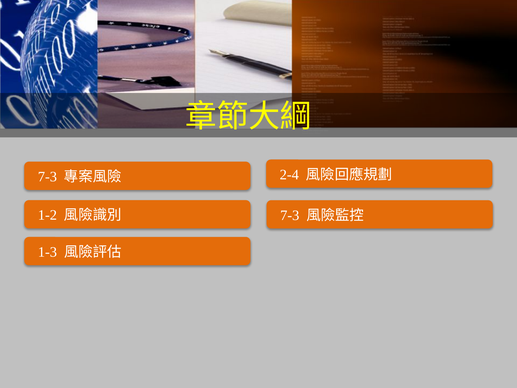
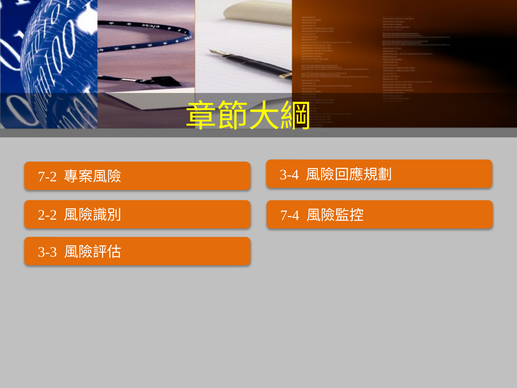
2-4: 2-4 -> 3-4
7-3 at (47, 177): 7-3 -> 7-2
1-2: 1-2 -> 2-2
7-3 at (290, 215): 7-3 -> 7-4
1-3: 1-3 -> 3-3
